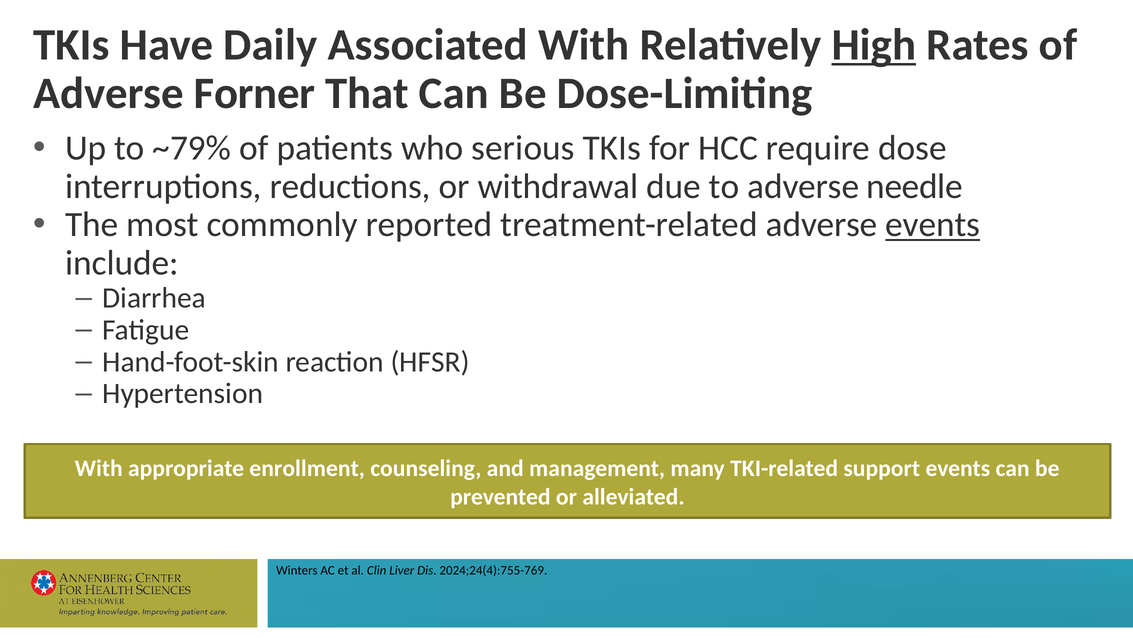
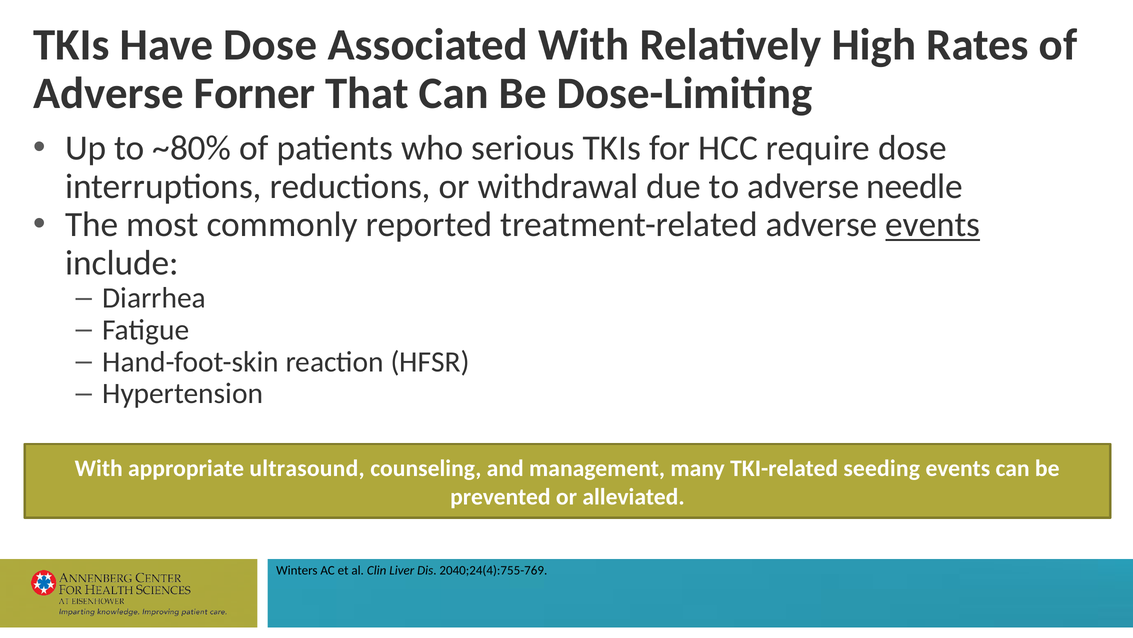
Have Daily: Daily -> Dose
High underline: present -> none
~79%: ~79% -> ~80%
enrollment: enrollment -> ultrasound
support: support -> seeding
2024;24(4):755-769: 2024;24(4):755-769 -> 2040;24(4):755-769
